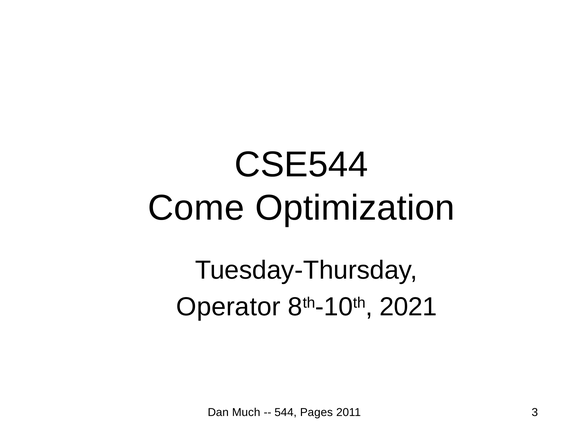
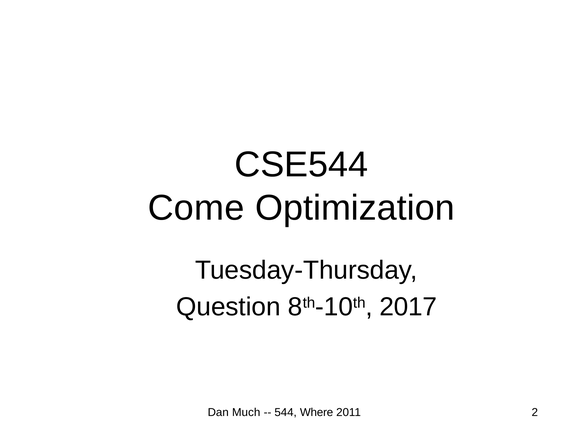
Operator: Operator -> Question
2021: 2021 -> 2017
Pages: Pages -> Where
3: 3 -> 2
